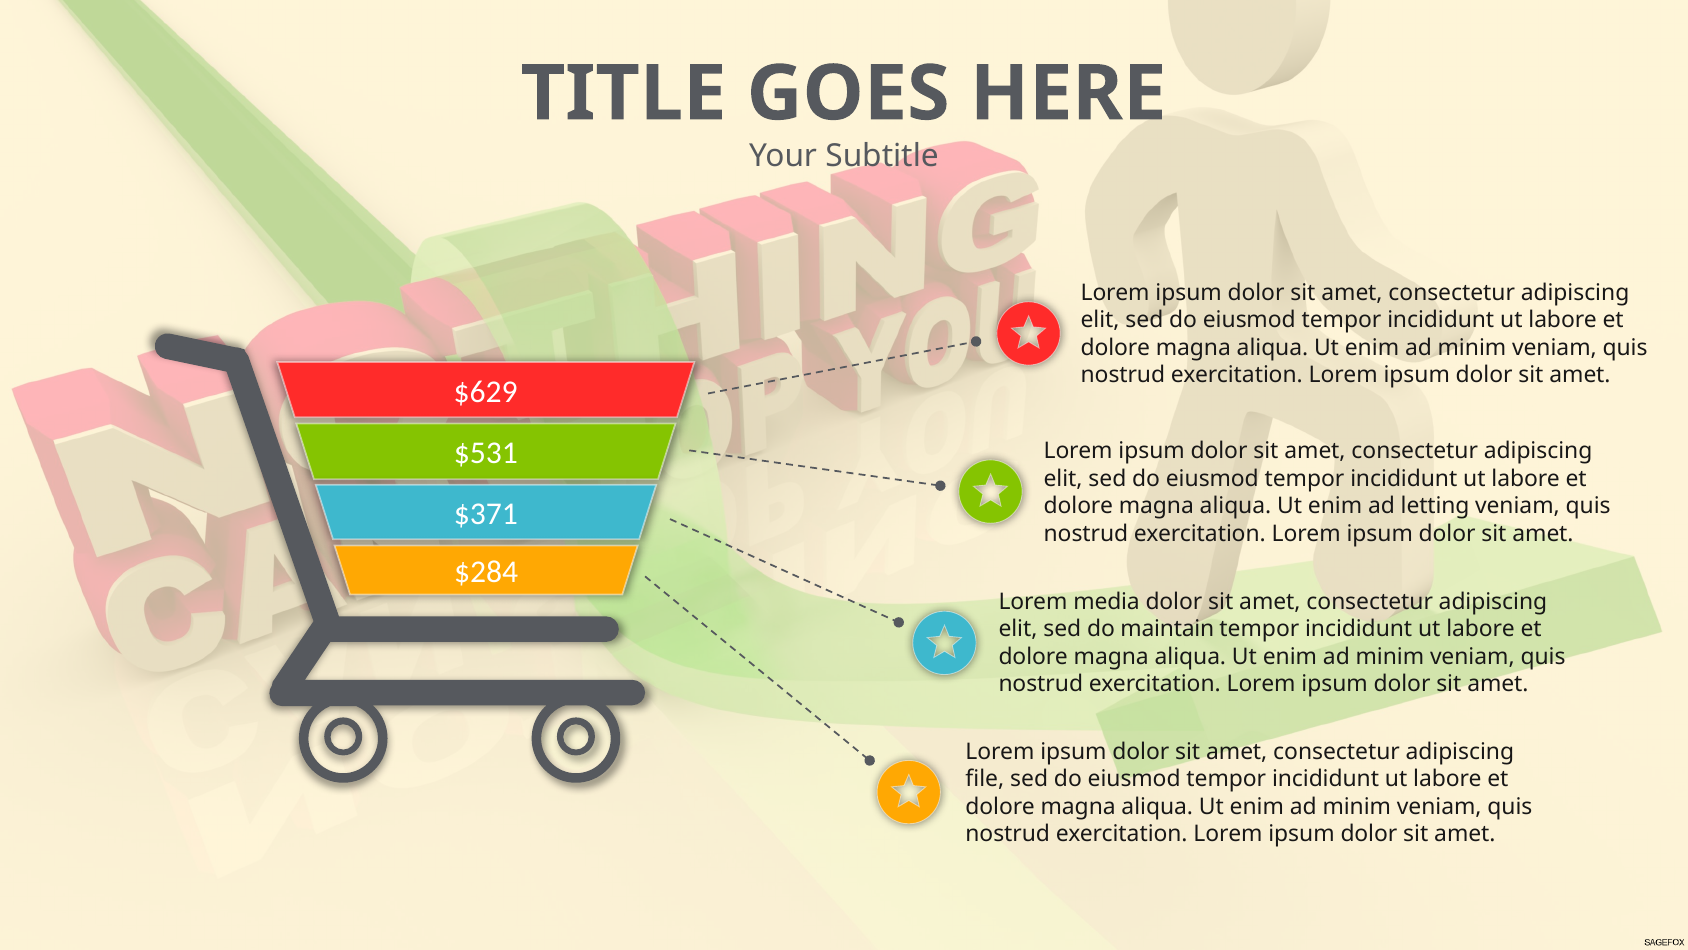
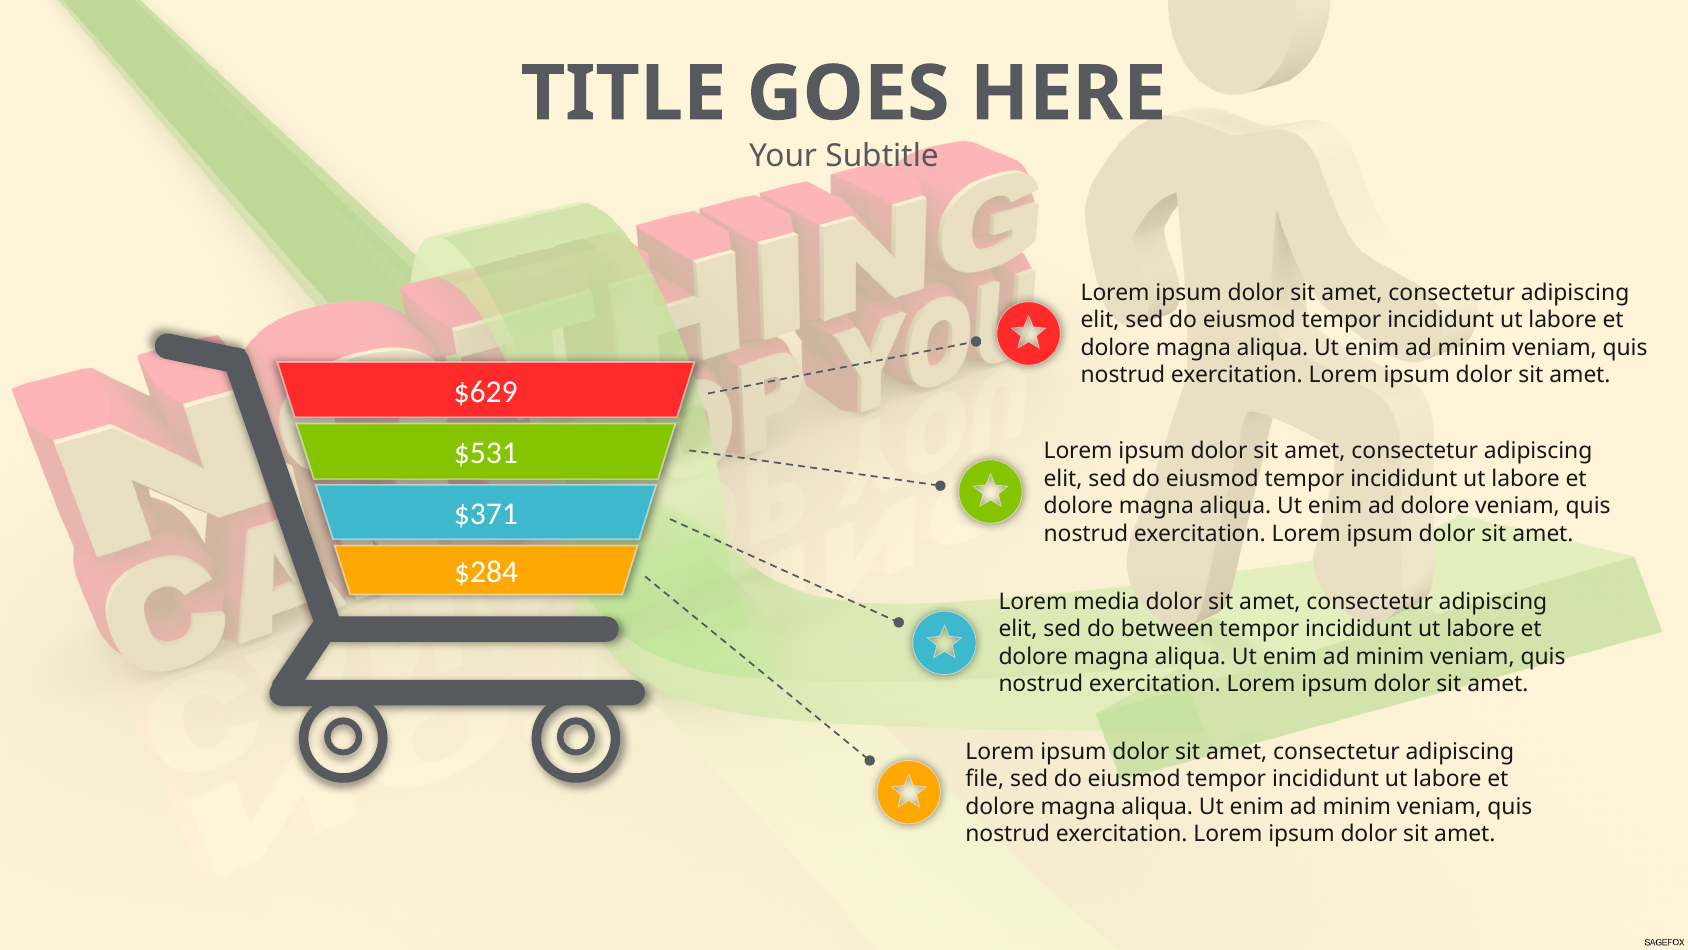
ad letting: letting -> dolore
maintain: maintain -> between
